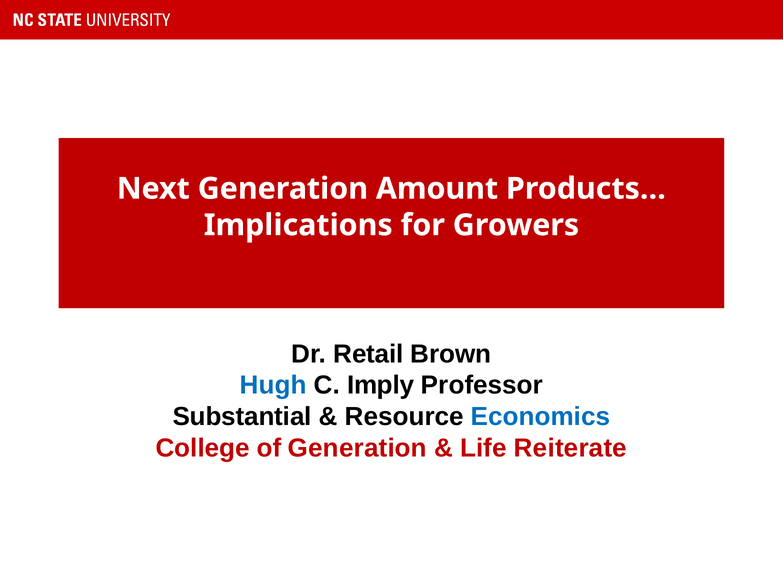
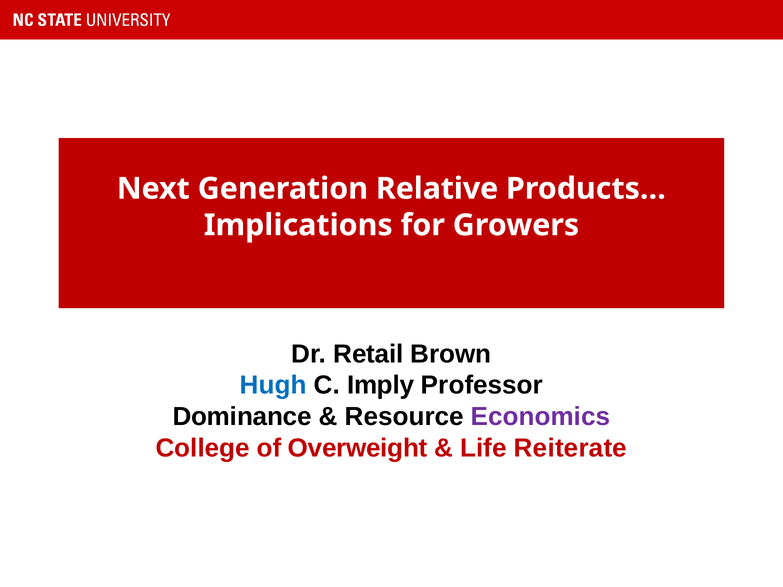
Amount: Amount -> Relative
Substantial: Substantial -> Dominance
Economics colour: blue -> purple
of Generation: Generation -> Overweight
